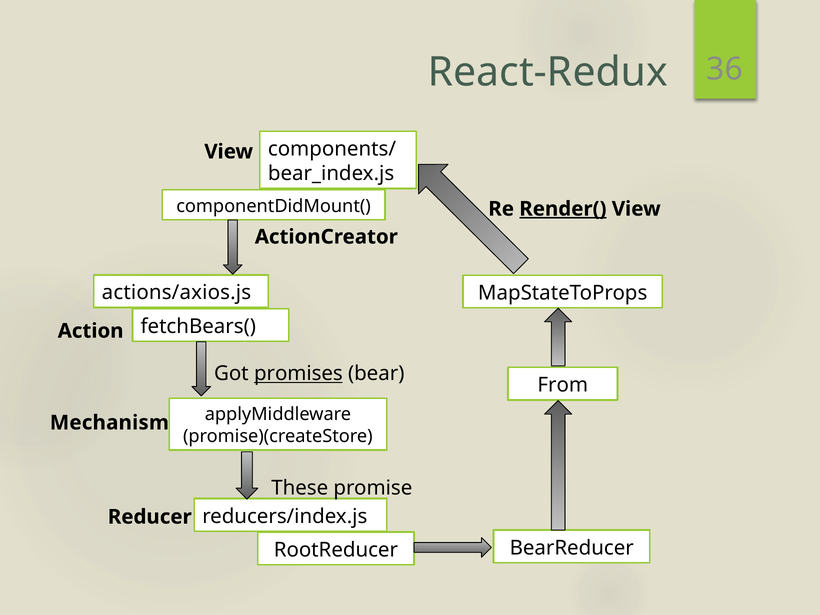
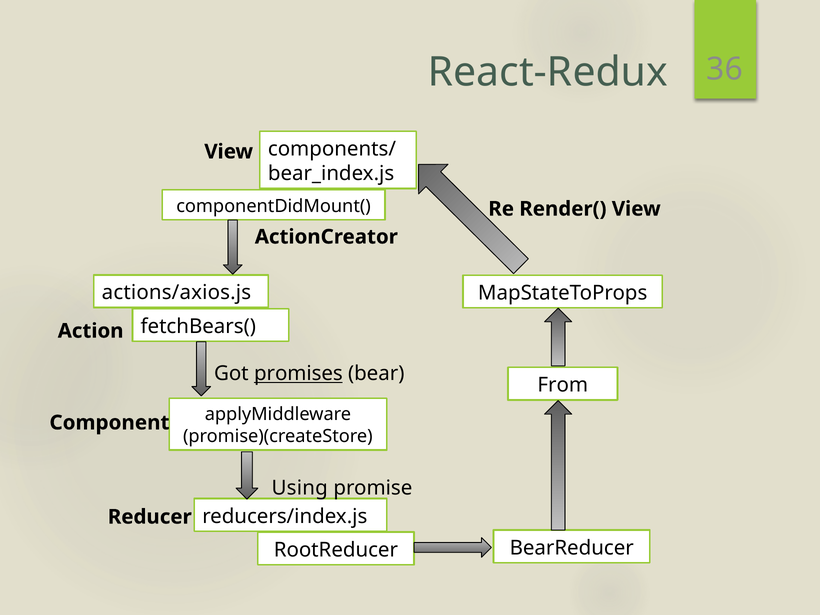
Render( underline: present -> none
Mechanism: Mechanism -> Component
These: These -> Using
